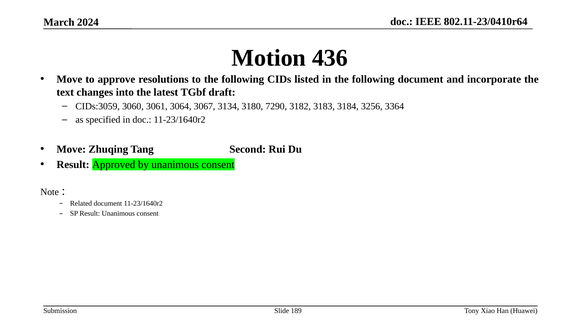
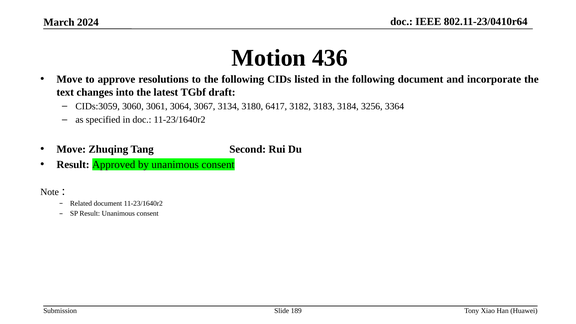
7290: 7290 -> 6417
